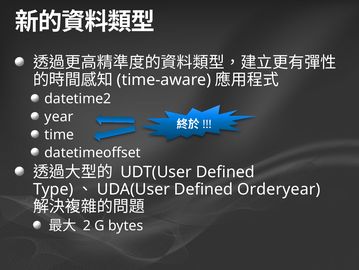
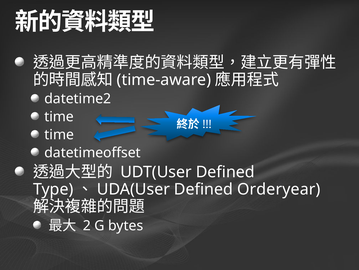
year at (59, 116): year -> time
